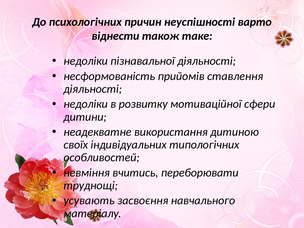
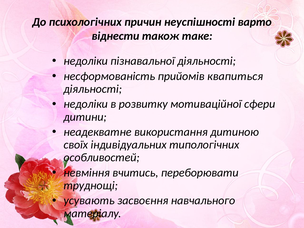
ставлення: ставлення -> квапиться
